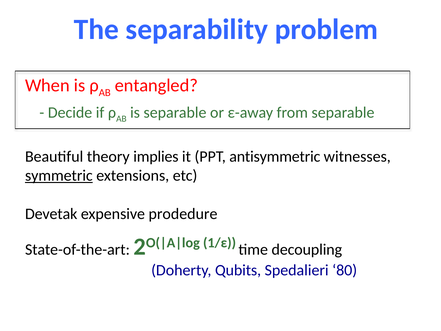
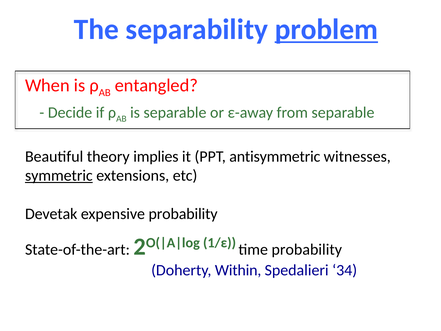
problem underline: none -> present
expensive prodedure: prodedure -> probability
time decoupling: decoupling -> probability
Qubits: Qubits -> Within
80: 80 -> 34
